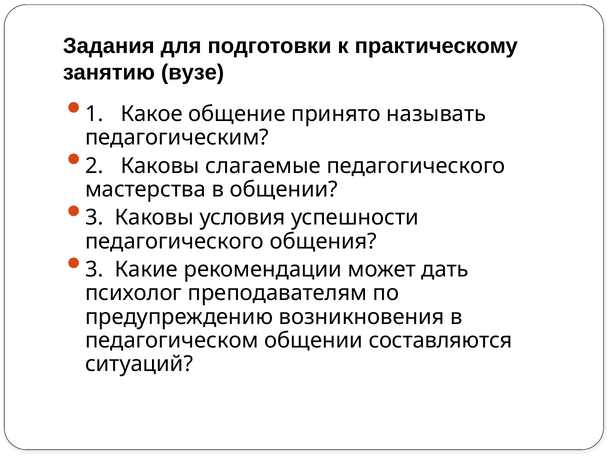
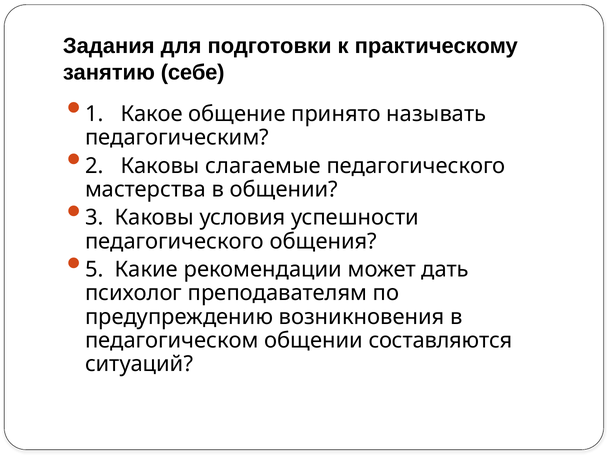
вузе: вузе -> себе
3 at (94, 269): 3 -> 5
